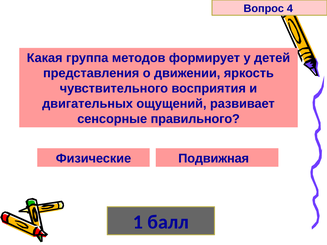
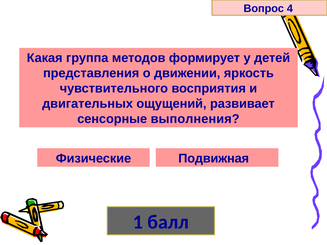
правильного: правильного -> выполнения
